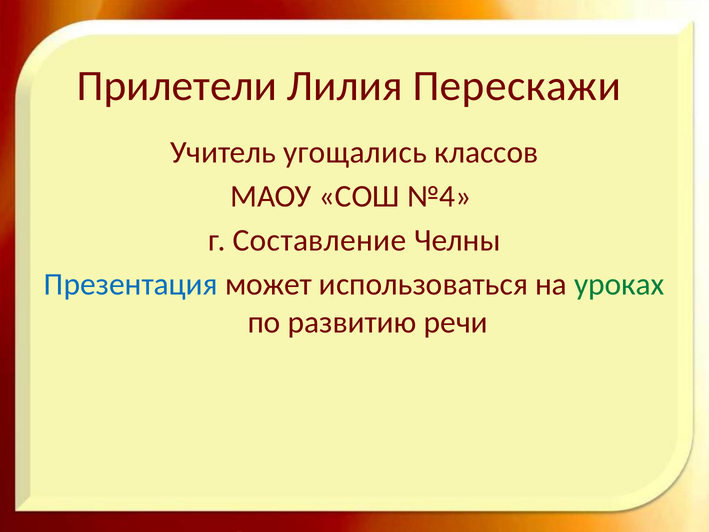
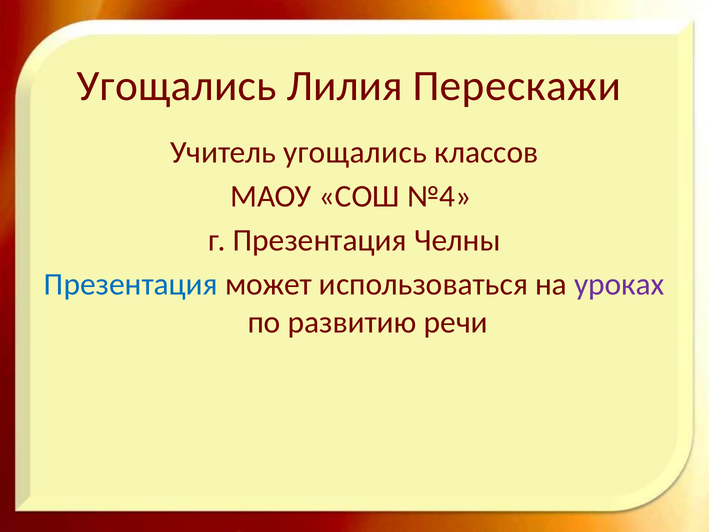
Прилетели at (177, 86): Прилетели -> Угощались
г Составление: Составление -> Презентация
уроках colour: green -> purple
